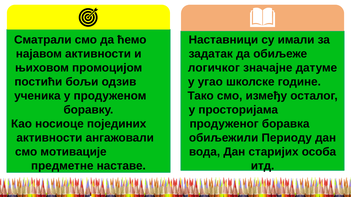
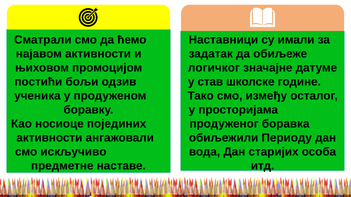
угао: угао -> став
мотивације: мотивације -> искључиво
